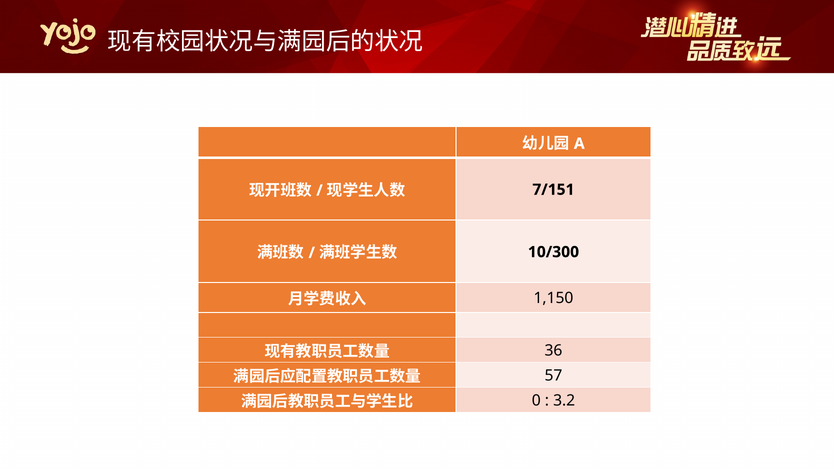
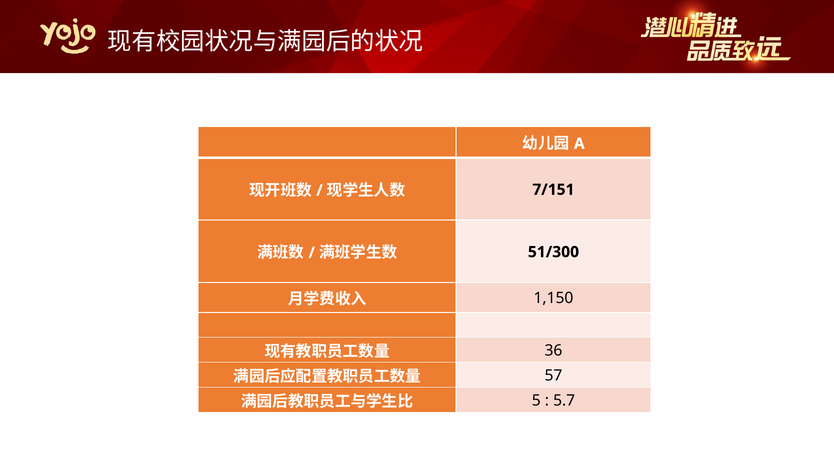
10/300: 10/300 -> 51/300
0: 0 -> 5
3.2: 3.2 -> 5.7
